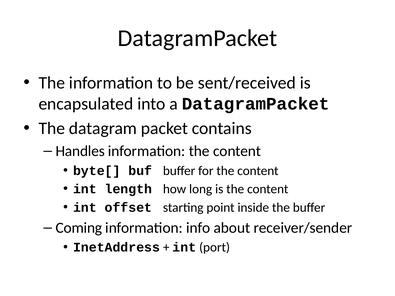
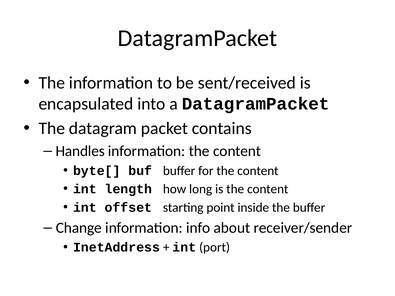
Coming: Coming -> Change
